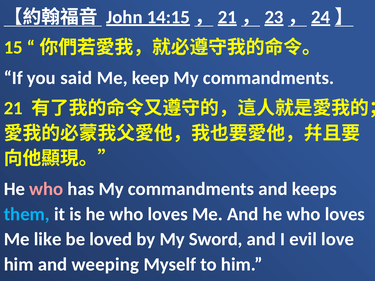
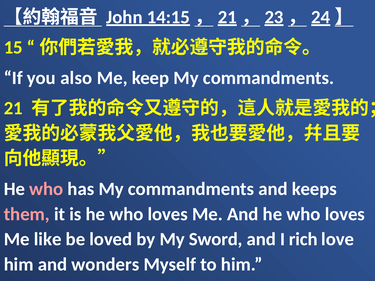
said: said -> also
them colour: light blue -> pink
evil: evil -> rich
weeping: weeping -> wonders
